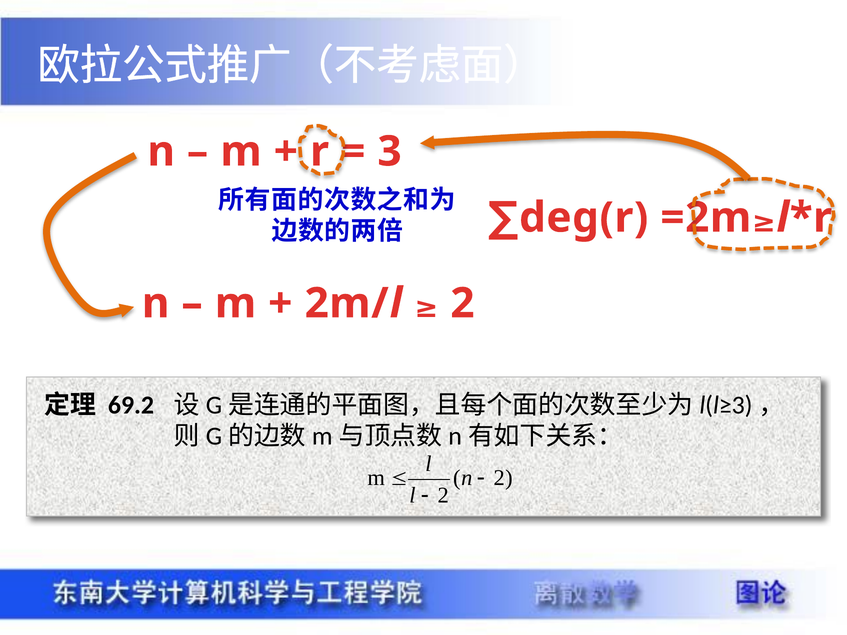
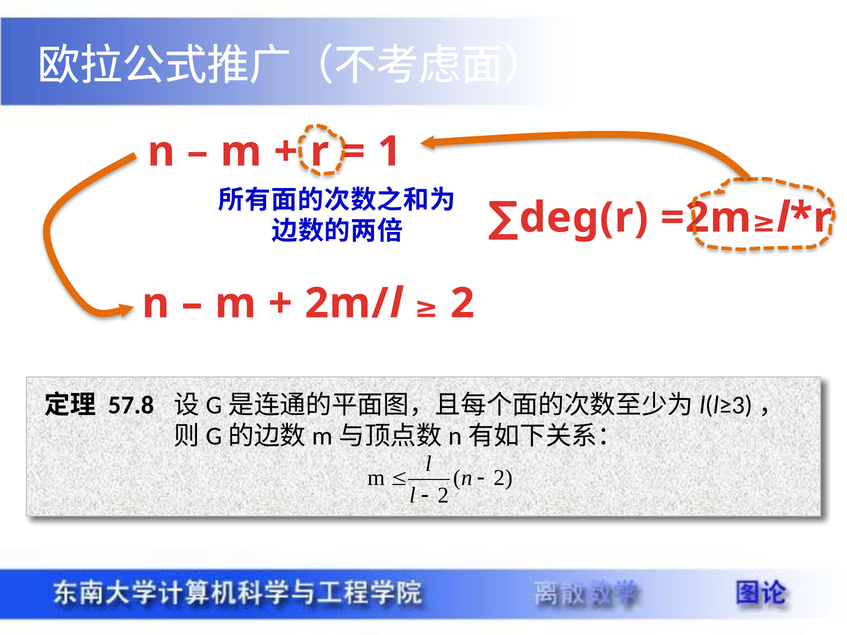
3: 3 -> 1
69.2: 69.2 -> 57.8
